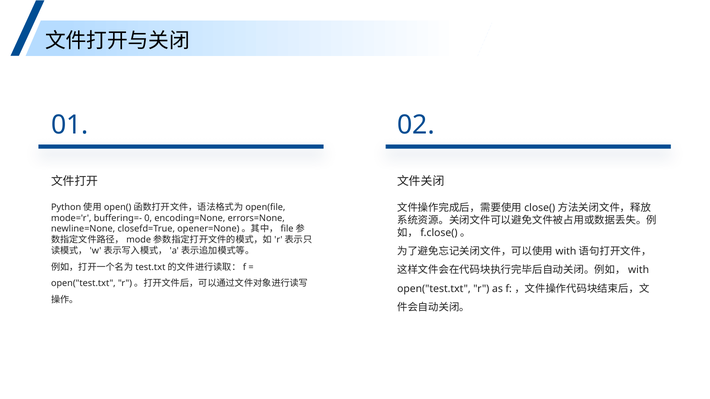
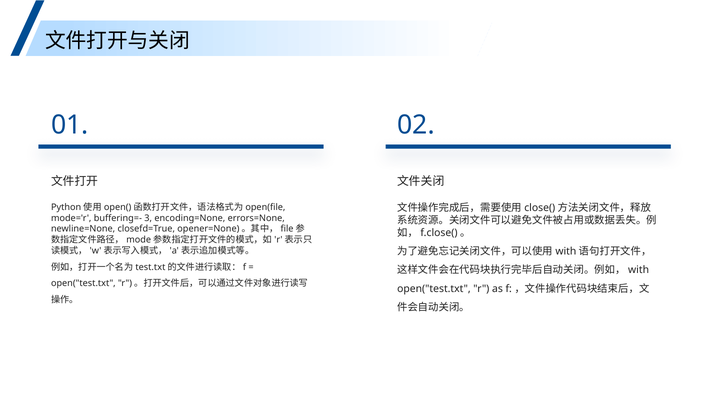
0: 0 -> 3
